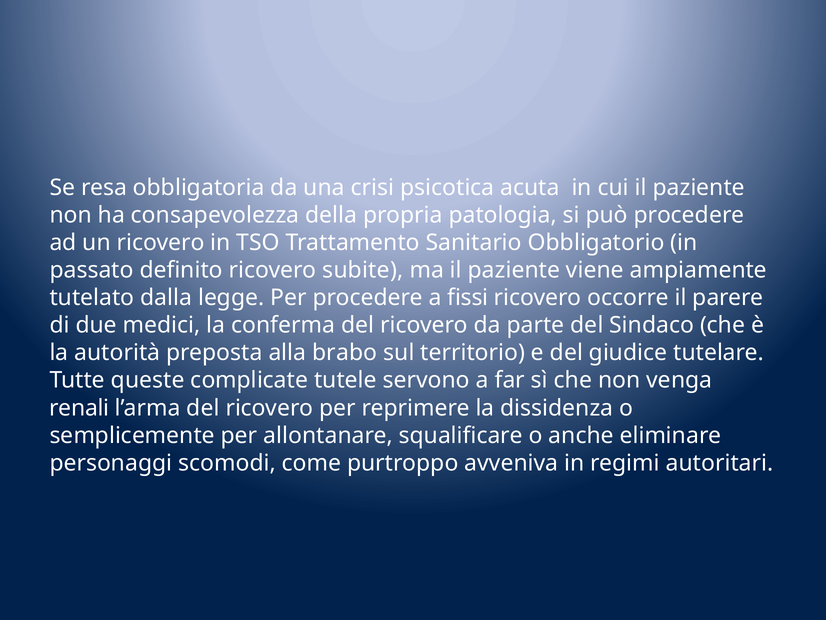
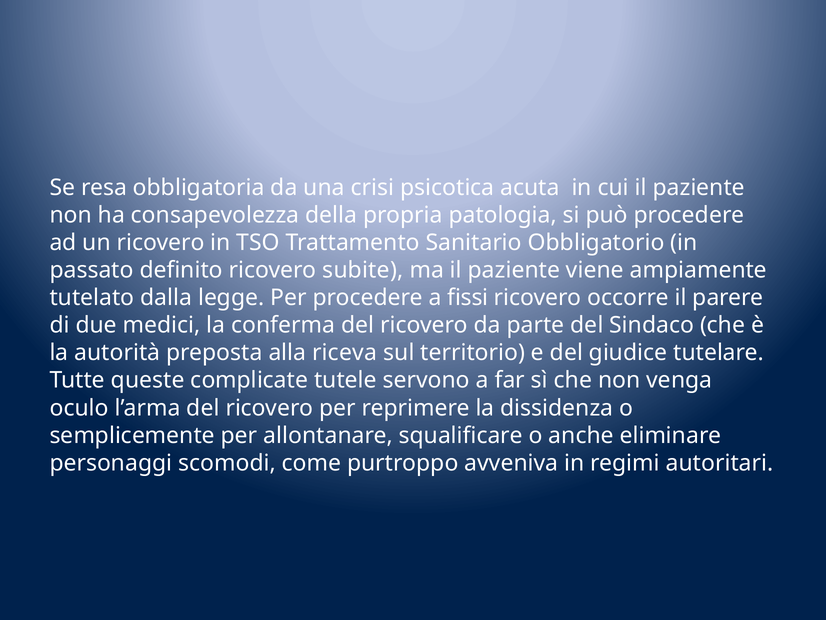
brabo: brabo -> riceva
renali: renali -> oculo
